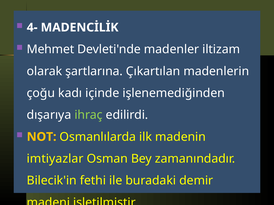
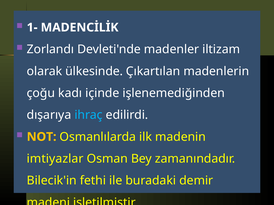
4-: 4- -> 1-
Mehmet: Mehmet -> Zorlandı
şartlarına: şartlarına -> ülkesinde
ihraç colour: light green -> light blue
